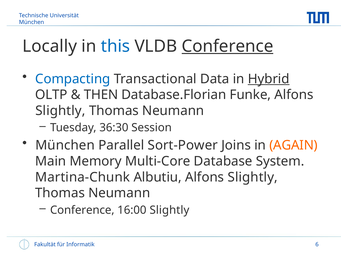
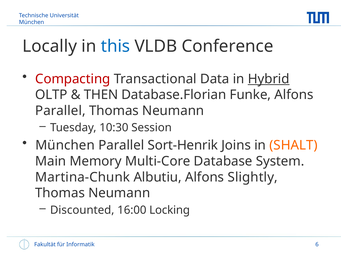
Conference at (228, 46) underline: present -> none
Compacting colour: blue -> red
Slightly at (60, 111): Slightly -> Parallel
36:30: 36:30 -> 10:30
Sort-Power: Sort-Power -> Sort-Henrik
AGAIN: AGAIN -> SHALT
Conference at (82, 210): Conference -> Discounted
16:00 Slightly: Slightly -> Locking
